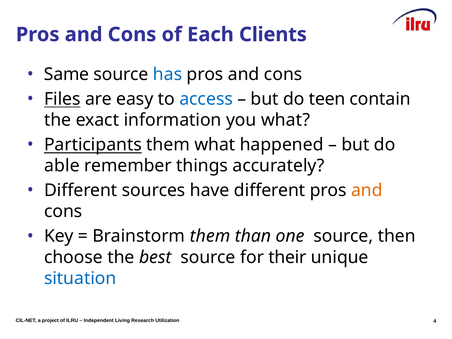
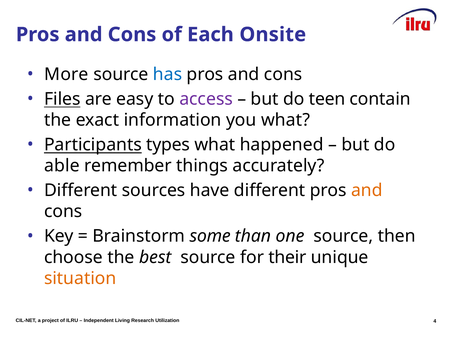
Clients: Clients -> Onsite
Same: Same -> More
access colour: blue -> purple
Participants them: them -> types
Brainstorm them: them -> some
situation colour: blue -> orange
